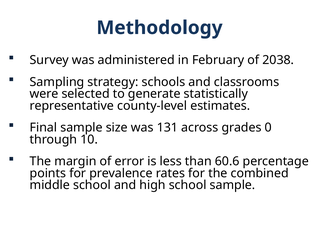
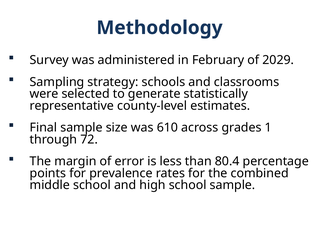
2038: 2038 -> 2029
131: 131 -> 610
0: 0 -> 1
10: 10 -> 72
60.6: 60.6 -> 80.4
